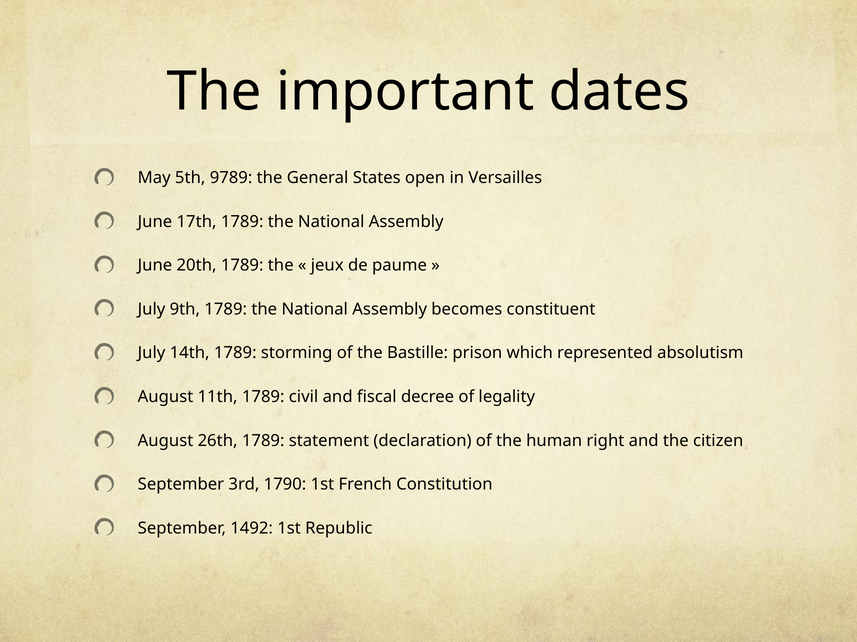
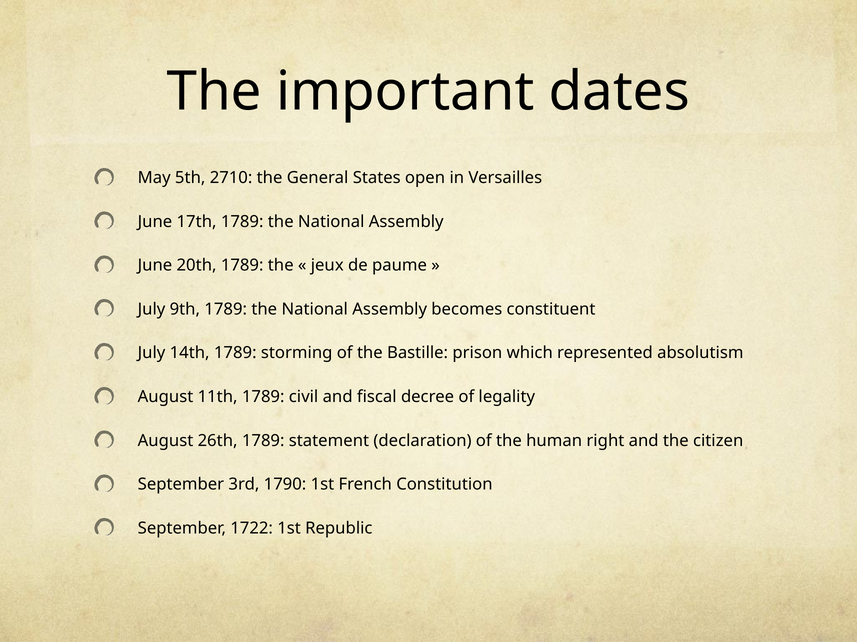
9789: 9789 -> 2710
1492: 1492 -> 1722
